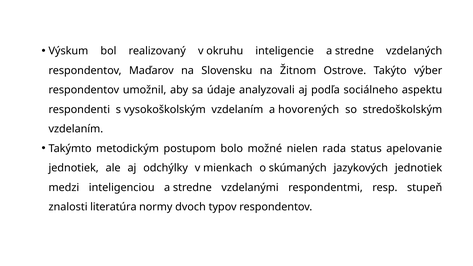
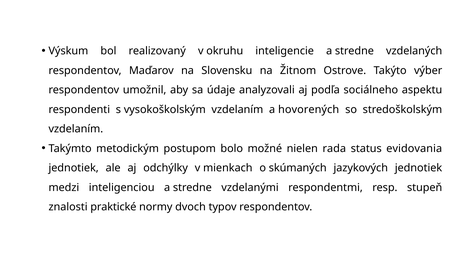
apelovanie: apelovanie -> evidovania
literatúra: literatúra -> praktické
